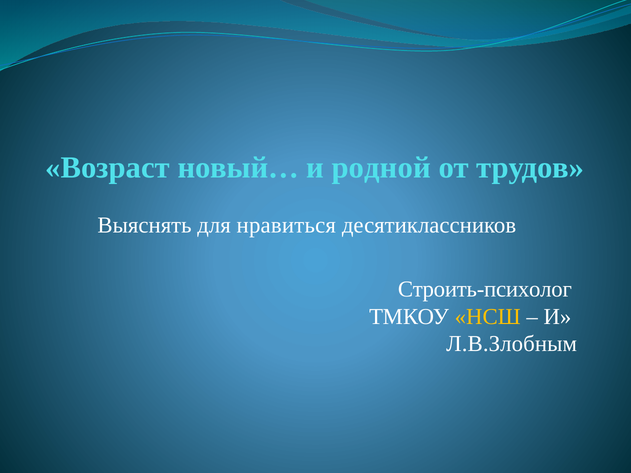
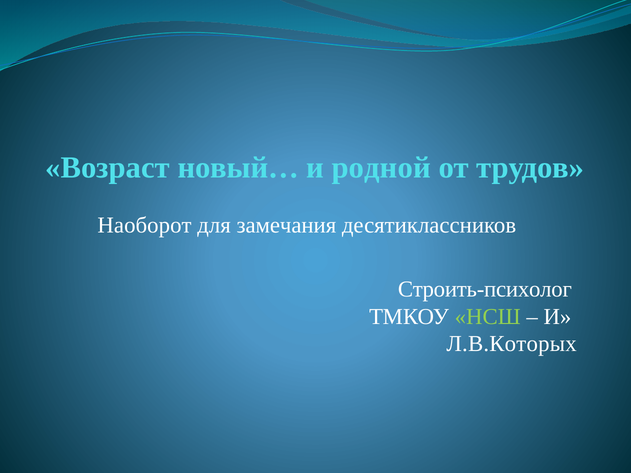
Выяснять: Выяснять -> Наоборот
нравиться: нравиться -> замечания
НСШ colour: yellow -> light green
Л.В.Злобным: Л.В.Злобным -> Л.В.Которых
